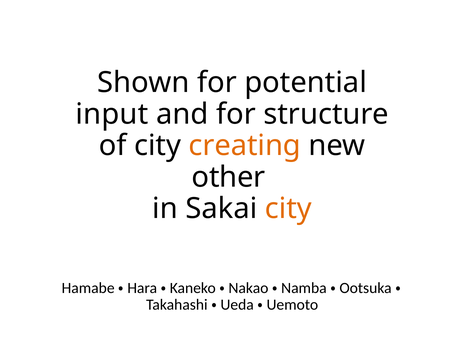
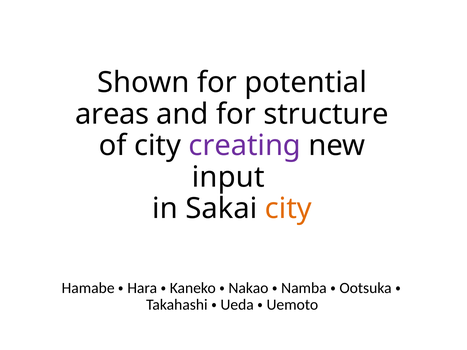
input: input -> areas
creating colour: orange -> purple
other: other -> input
